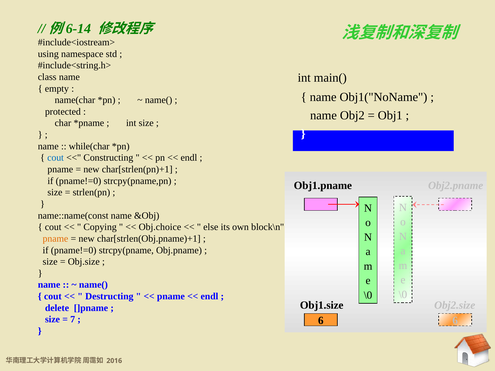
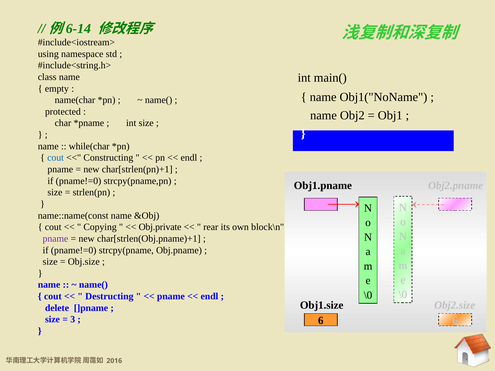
Obj.choice: Obj.choice -> Obj.private
else: else -> rear
pname at (55, 239) colour: orange -> purple
7: 7 -> 3
